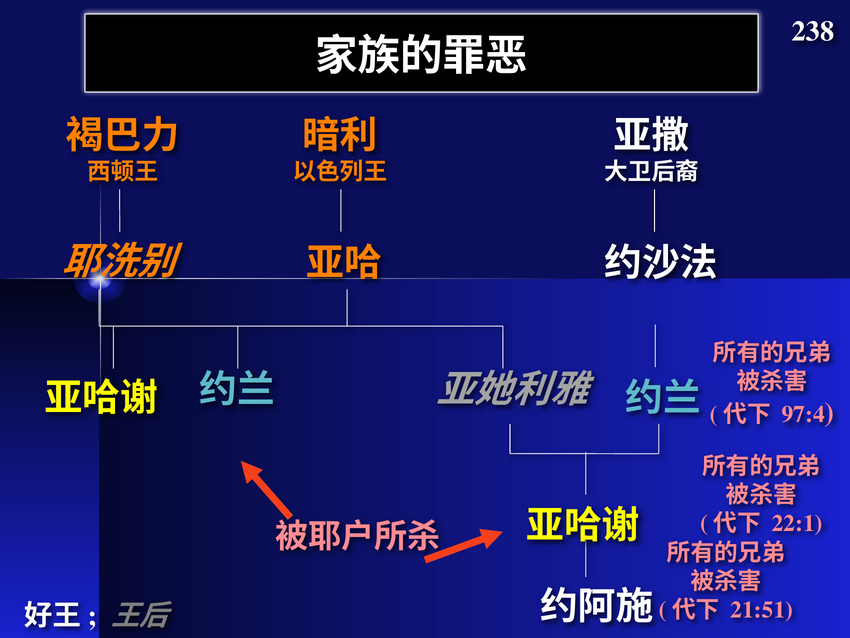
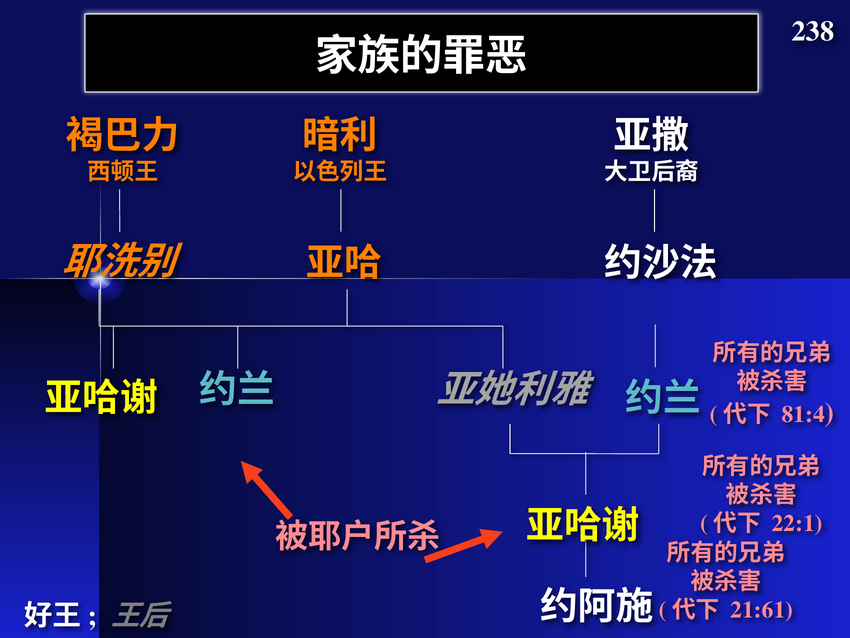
97:4: 97:4 -> 81:4
21:51: 21:51 -> 21:61
